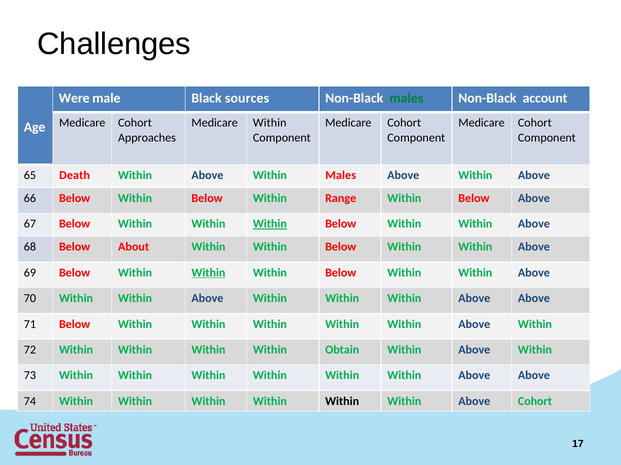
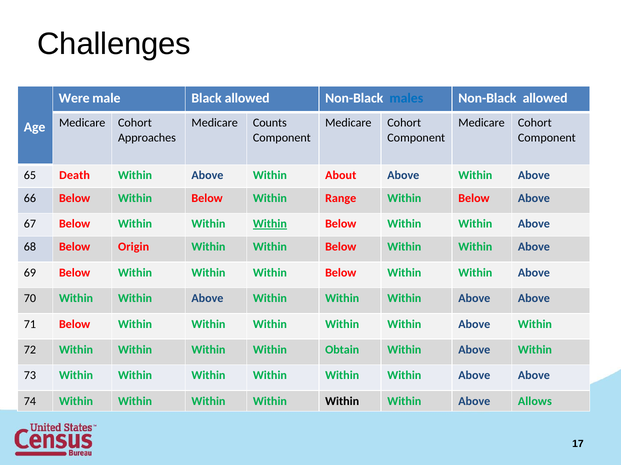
Black sources: sources -> allowed
males at (406, 98) colour: green -> blue
Non-Black account: account -> allowed
Medicare Within: Within -> Counts
Within Males: Males -> About
About: About -> Origin
Within at (208, 273) underline: present -> none
Above Cohort: Cohort -> Allows
